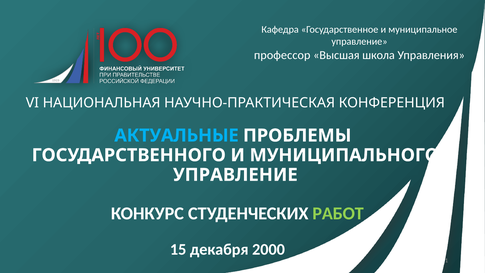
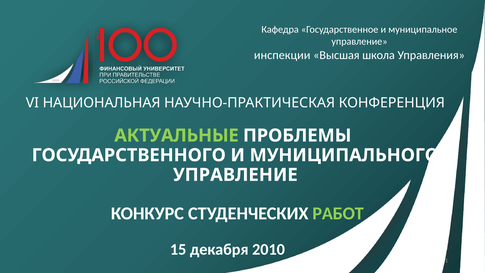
профессор: профессор -> инспекции
АКТУАЛЬНЫЕ colour: light blue -> light green
2000: 2000 -> 2010
